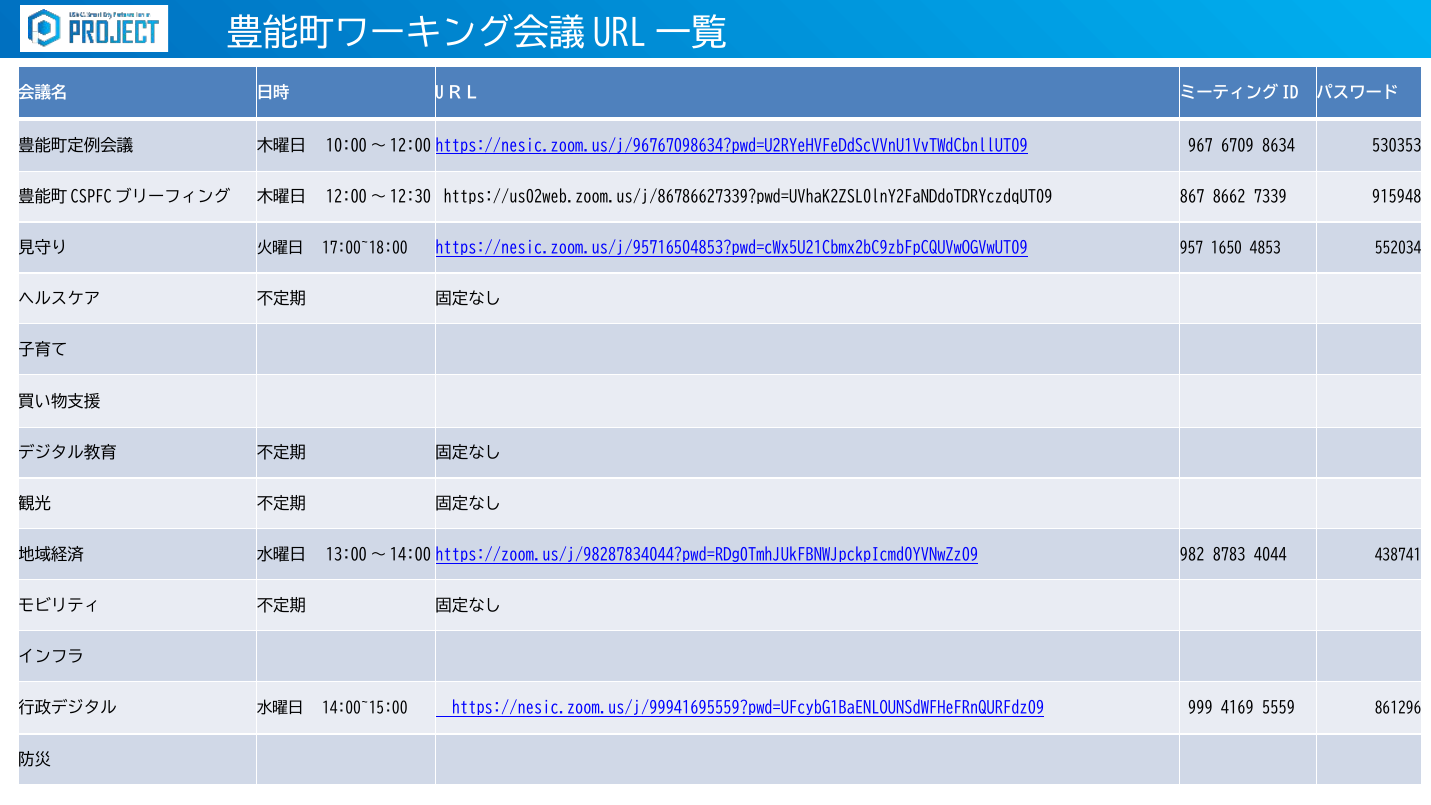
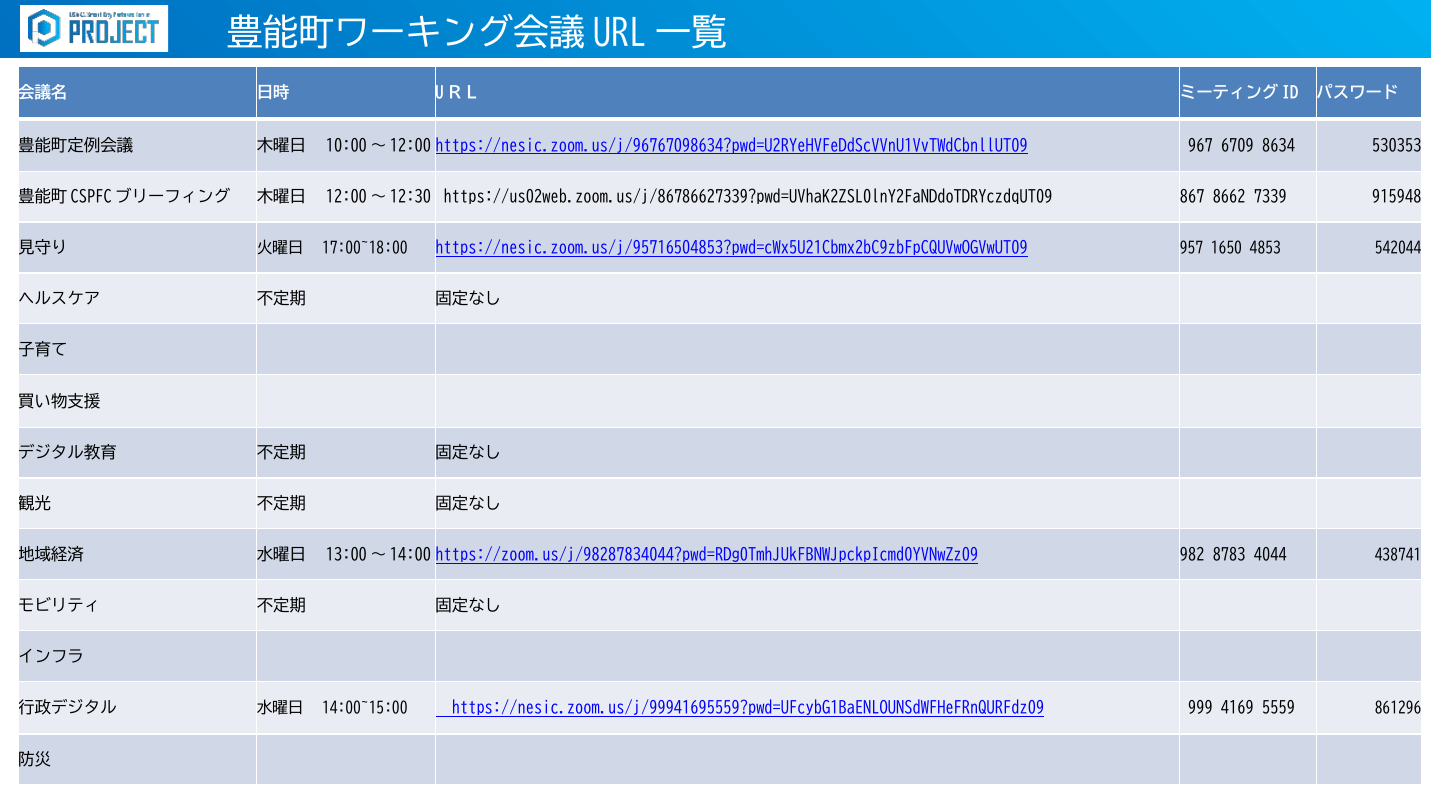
552034: 552034 -> 542044
